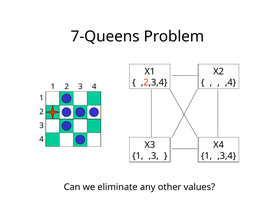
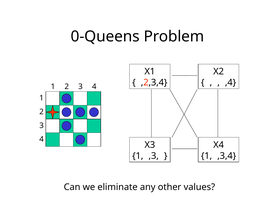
7-Queens: 7-Queens -> 0-Queens
